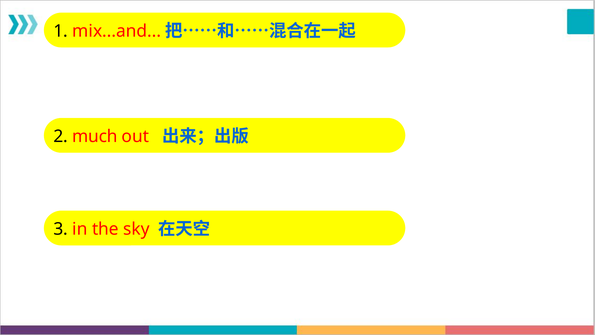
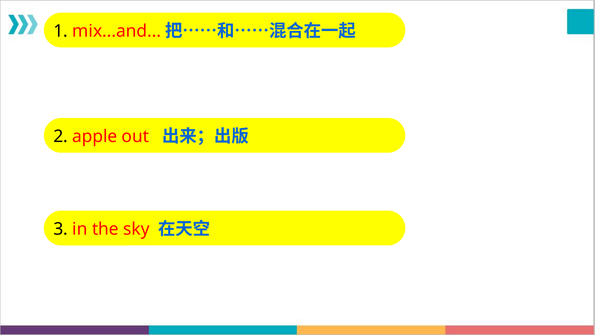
much: much -> apple
